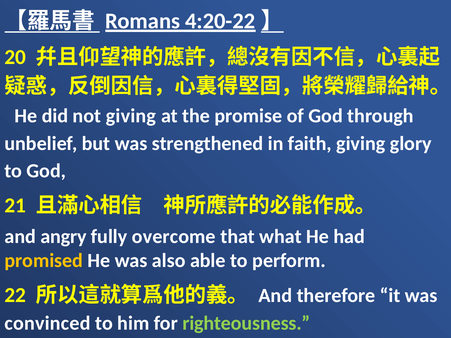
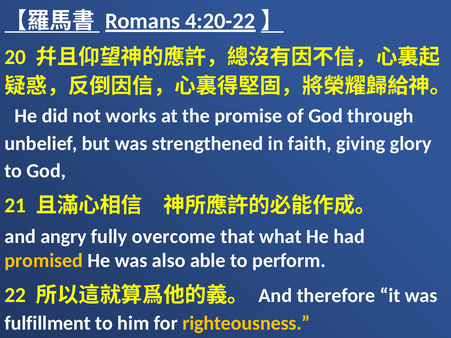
not giving: giving -> works
convinced: convinced -> fulfillment
righteousness colour: light green -> yellow
